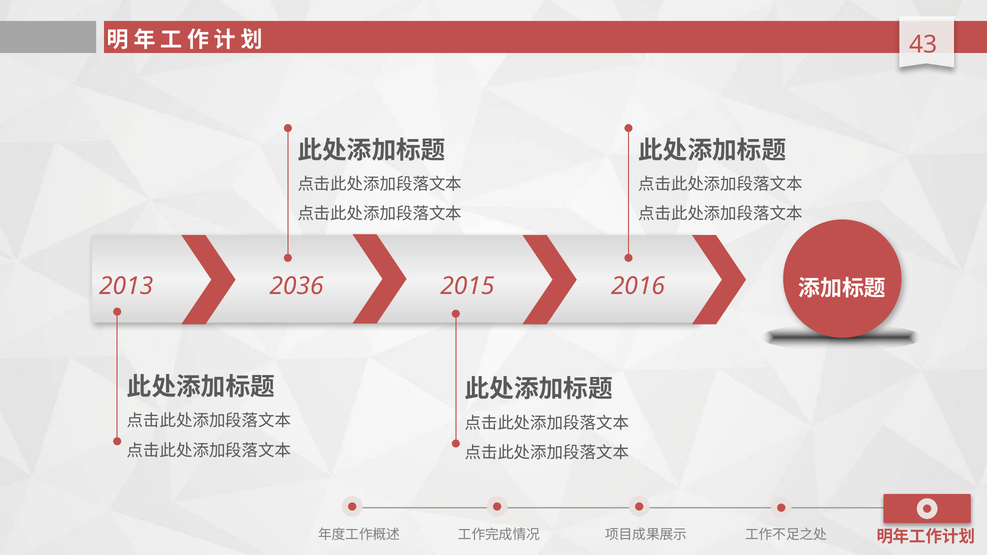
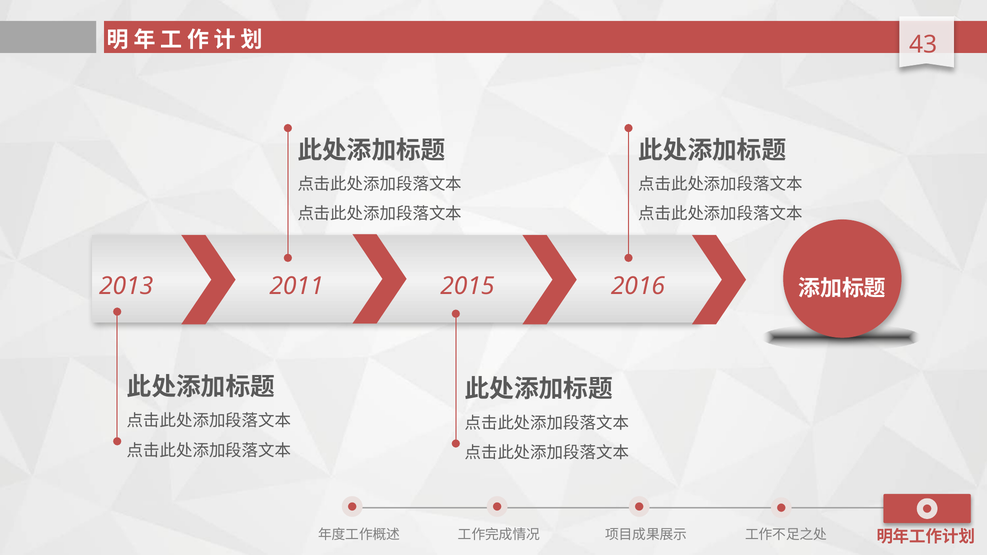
2036: 2036 -> 2011
